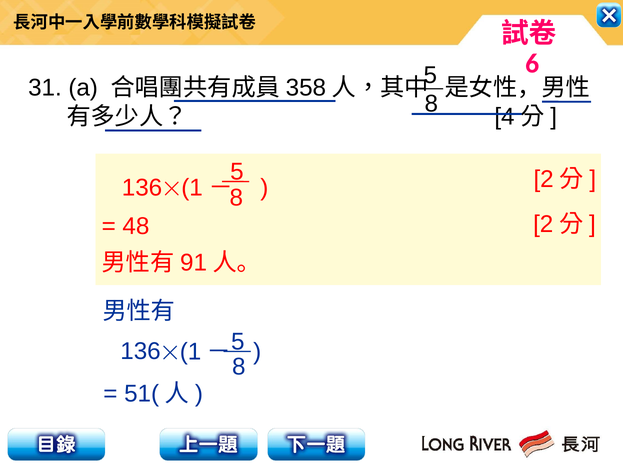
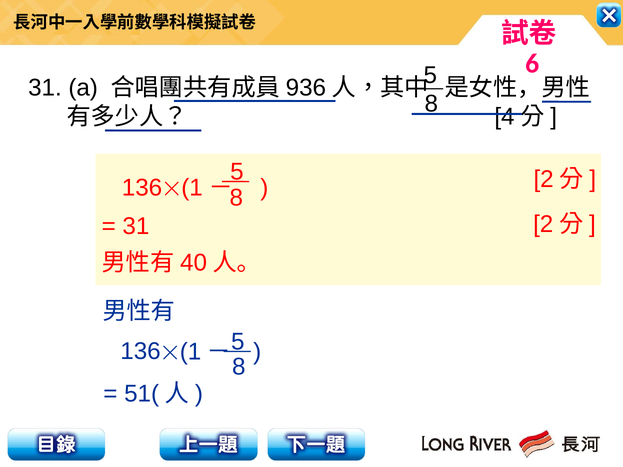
358: 358 -> 936
48 at (136, 226): 48 -> 31
91: 91 -> 40
